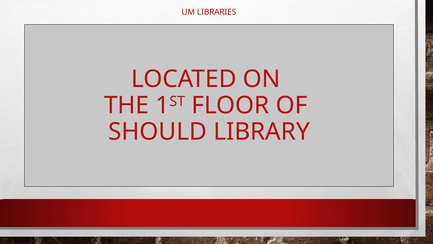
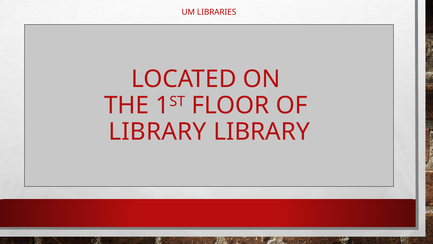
SHOULD at (158, 131): SHOULD -> LIBRARY
